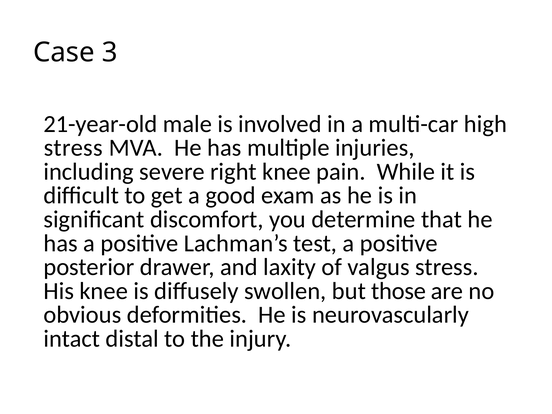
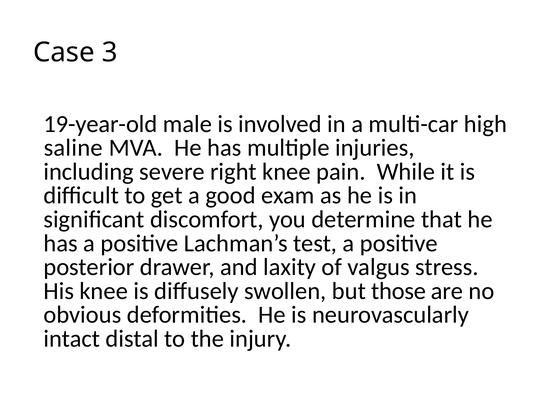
21-year-old: 21-year-old -> 19-year-old
stress at (73, 148): stress -> saline
